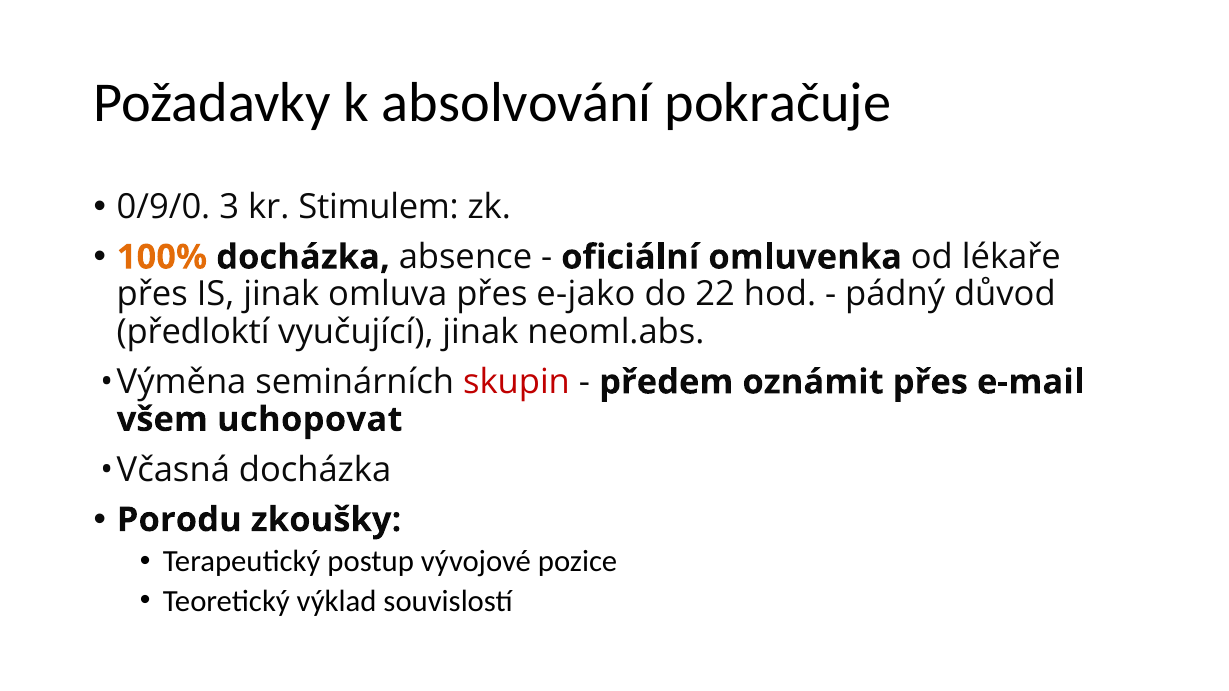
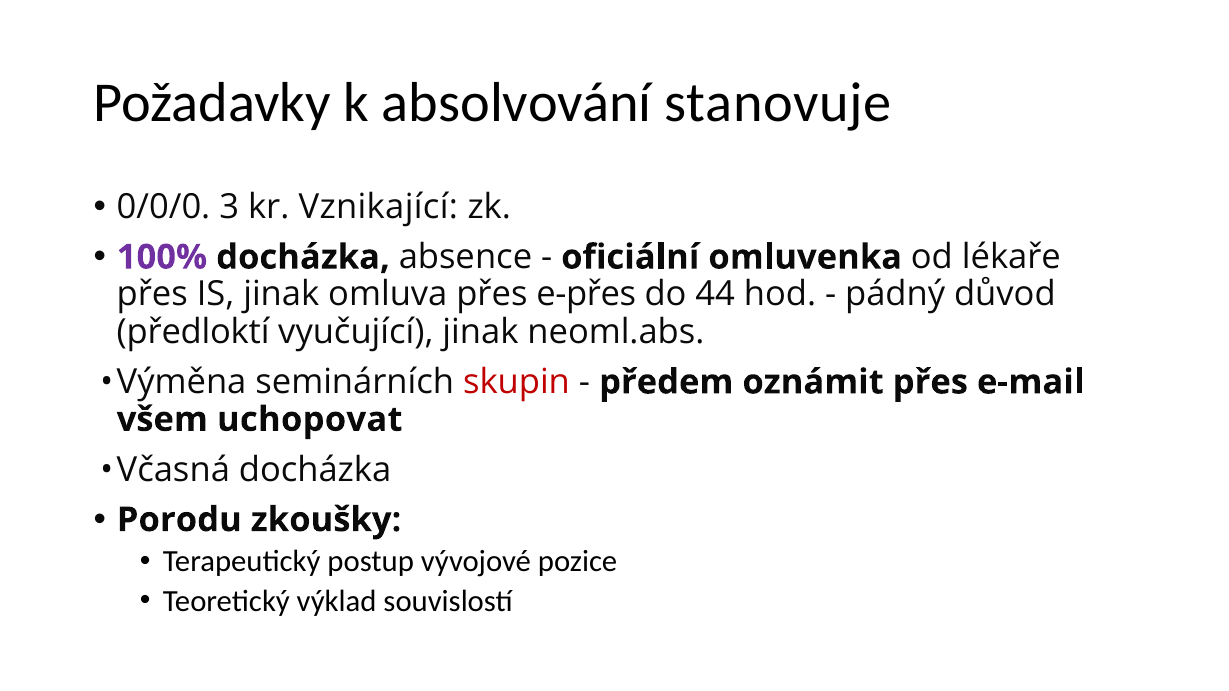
pokračuje: pokračuje -> stanovuje
0/9/0: 0/9/0 -> 0/0/0
Stimulem: Stimulem -> Vznikající
100% colour: orange -> purple
e-jako: e-jako -> e-přes
22: 22 -> 44
